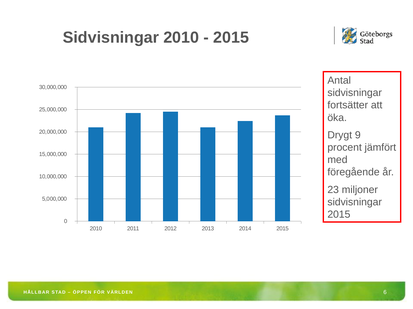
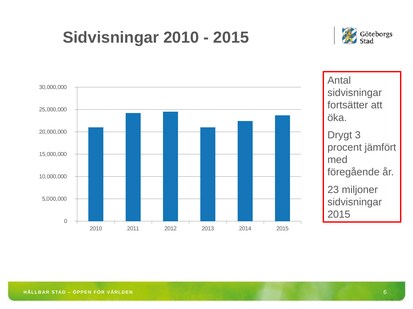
9: 9 -> 3
